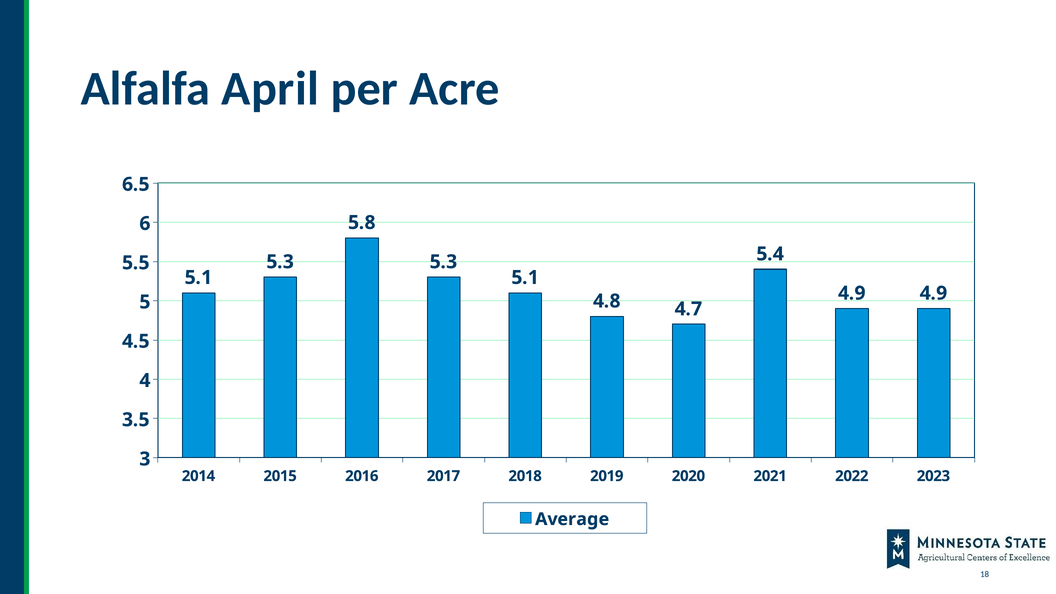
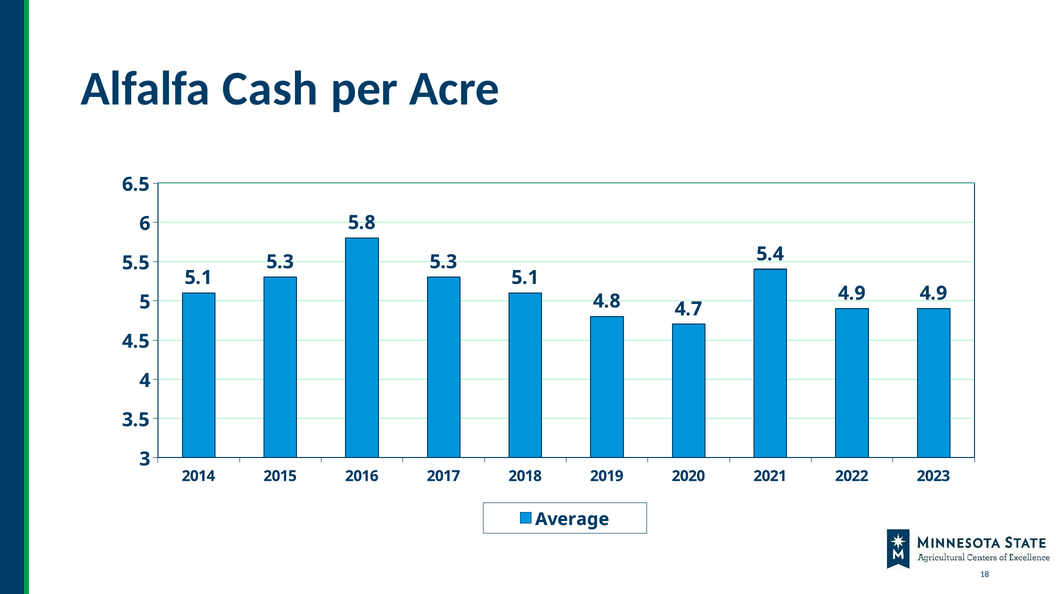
April: April -> Cash
